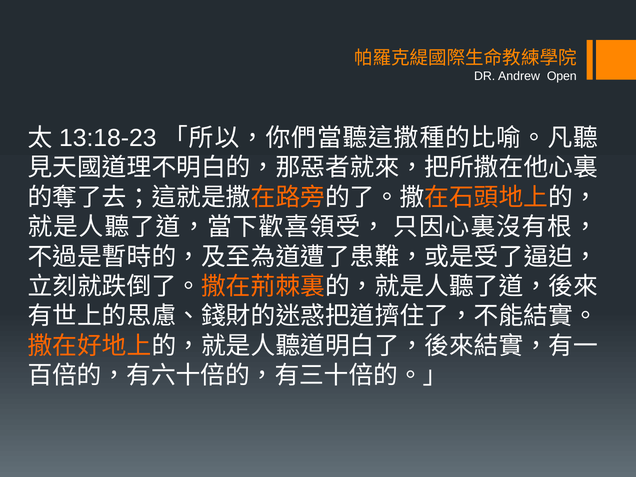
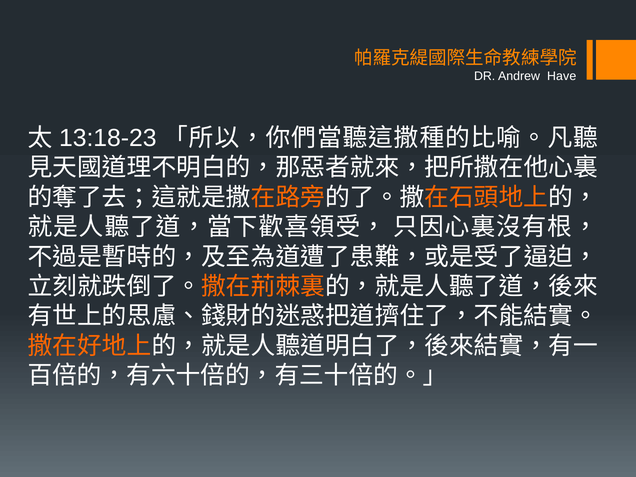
Open: Open -> Have
